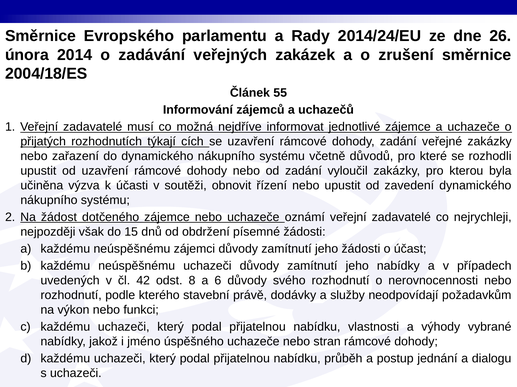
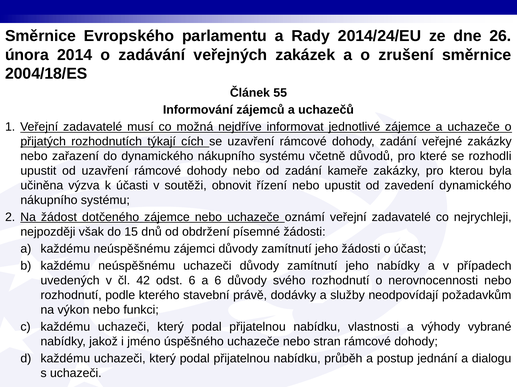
vyloučil: vyloučil -> kameře
odst 8: 8 -> 6
